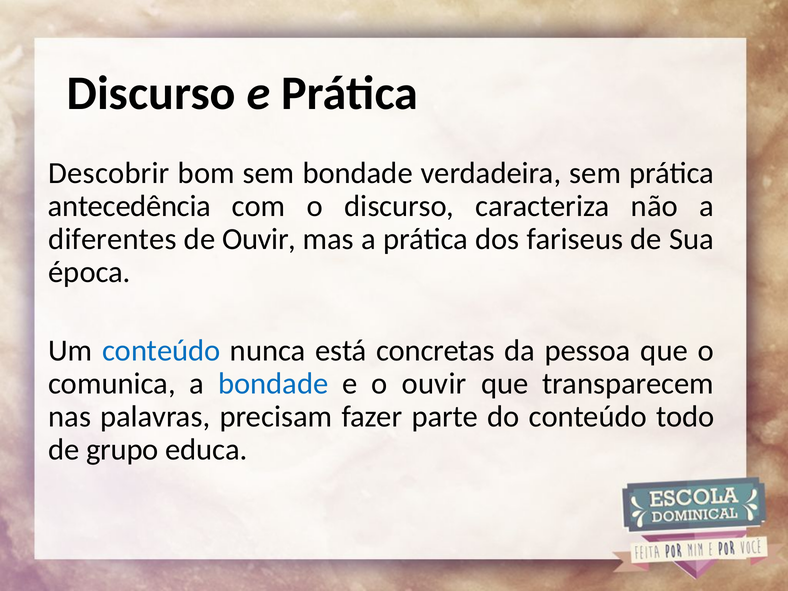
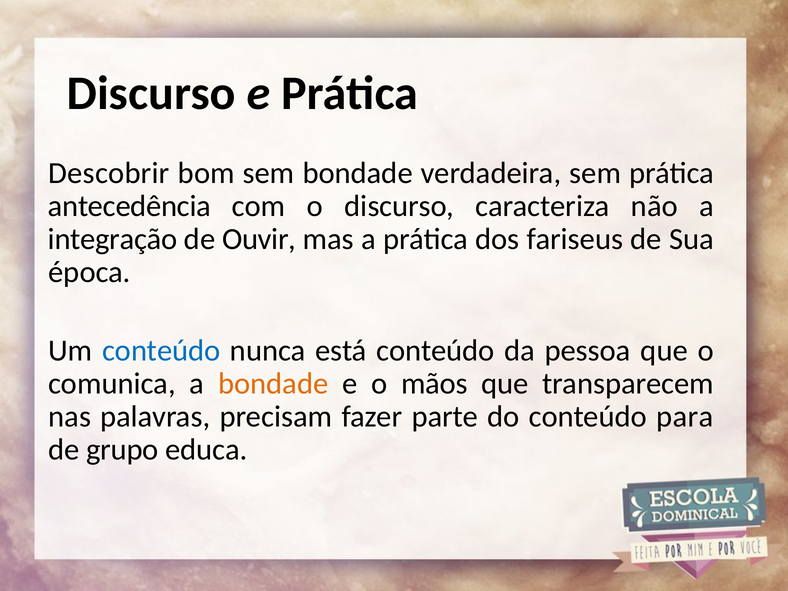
diferentes: diferentes -> integração
está concretas: concretas -> conteúdo
bondade at (273, 384) colour: blue -> orange
o ouvir: ouvir -> mãos
todo: todo -> para
